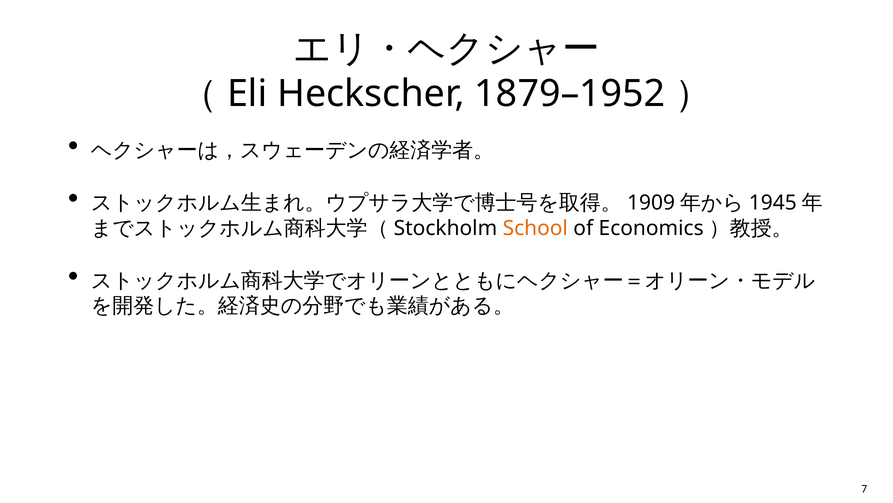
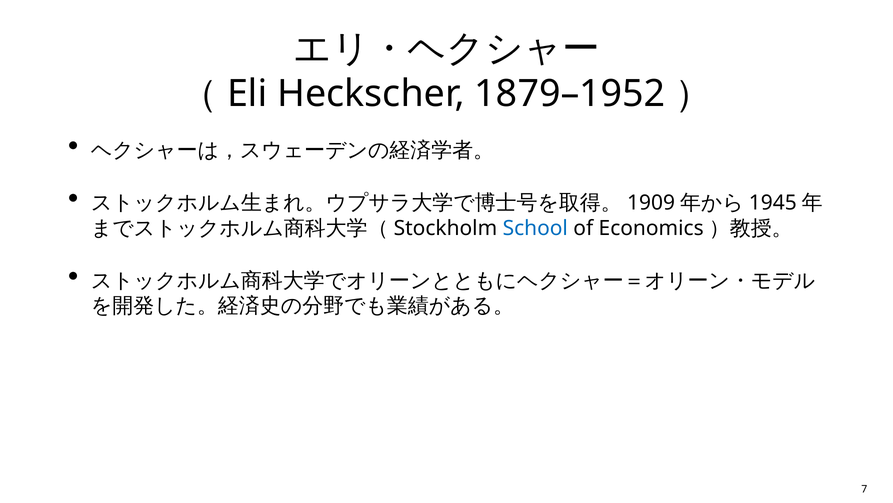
School colour: orange -> blue
